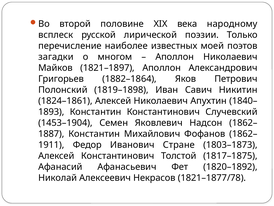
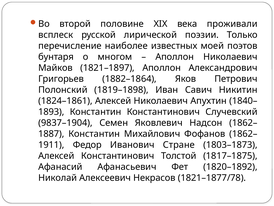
народному: народному -> проживали
загадки: загадки -> бунтаря
1453–1904: 1453–1904 -> 9837–1904
